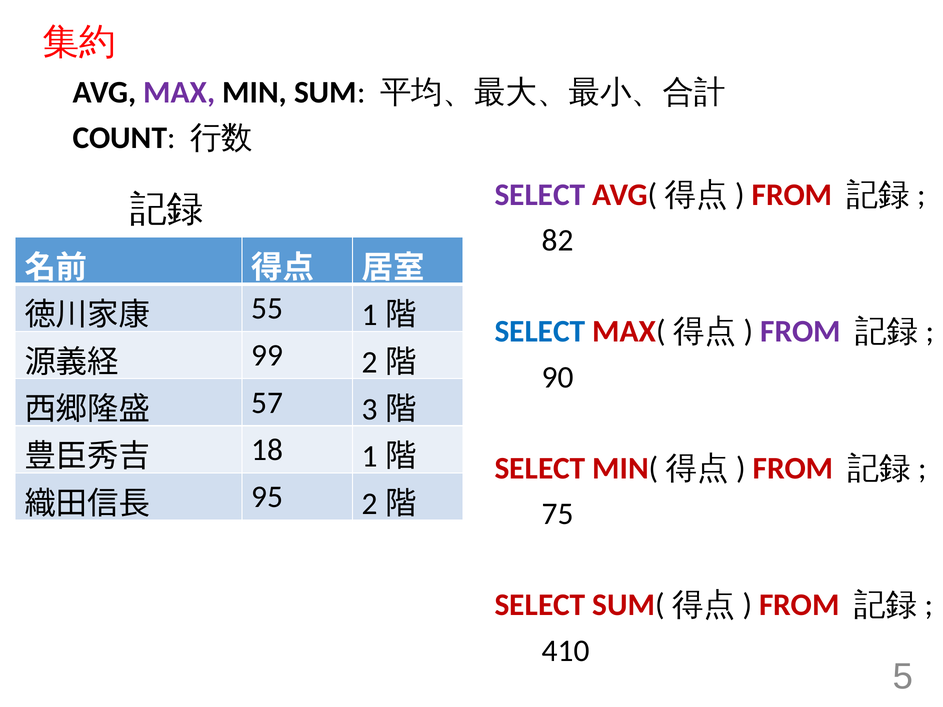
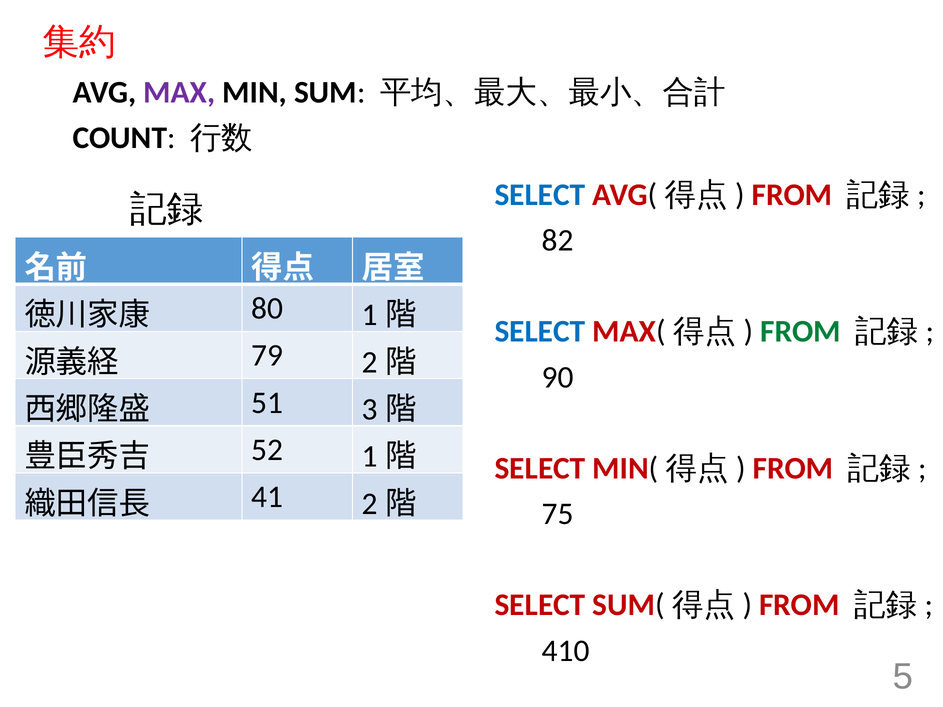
SELECT at (540, 195) colour: purple -> blue
55: 55 -> 80
FROM at (800, 332) colour: purple -> green
99: 99 -> 79
57: 57 -> 51
18: 18 -> 52
95: 95 -> 41
